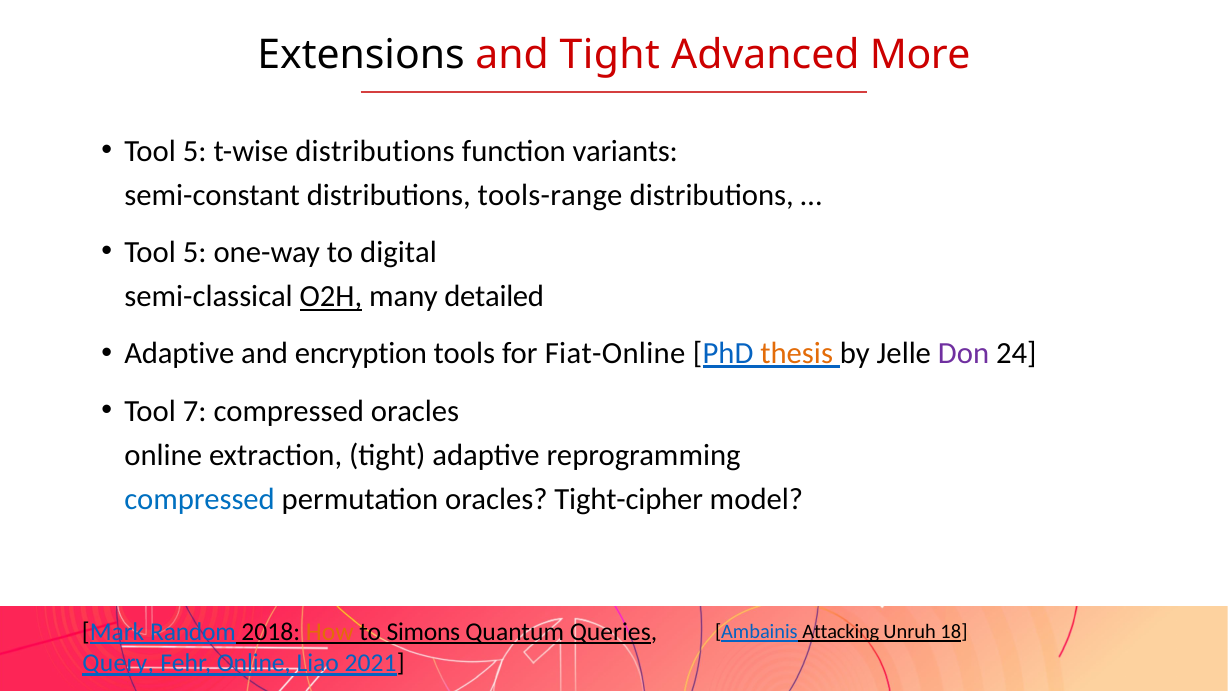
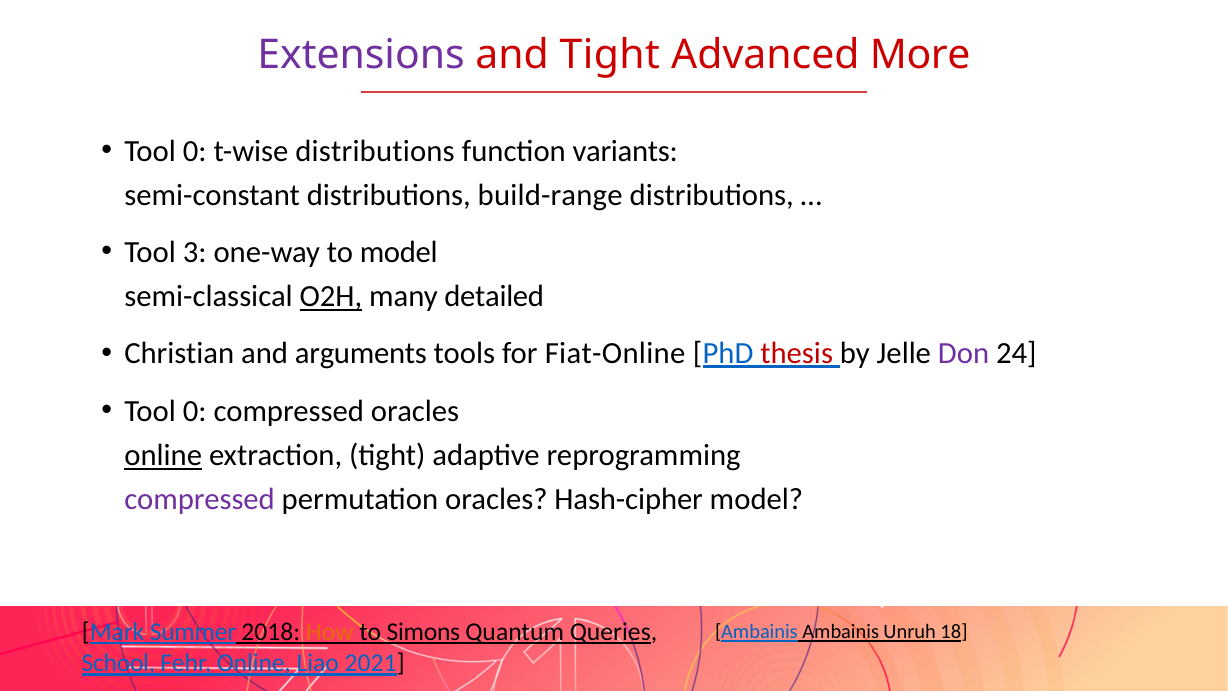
Extensions colour: black -> purple
5 at (195, 151): 5 -> 0
tools-range: tools-range -> build-range
5 at (195, 252): 5 -> 3
to digital: digital -> model
Adaptive at (179, 354): Adaptive -> Christian
encryption: encryption -> arguments
thesis colour: orange -> red
7 at (195, 411): 7 -> 0
online at (163, 455) underline: none -> present
compressed at (200, 500) colour: blue -> purple
Tight-cipher: Tight-cipher -> Hash-cipher
Random: Random -> Summer
Ambainis Attacking: Attacking -> Ambainis
Query: Query -> School
